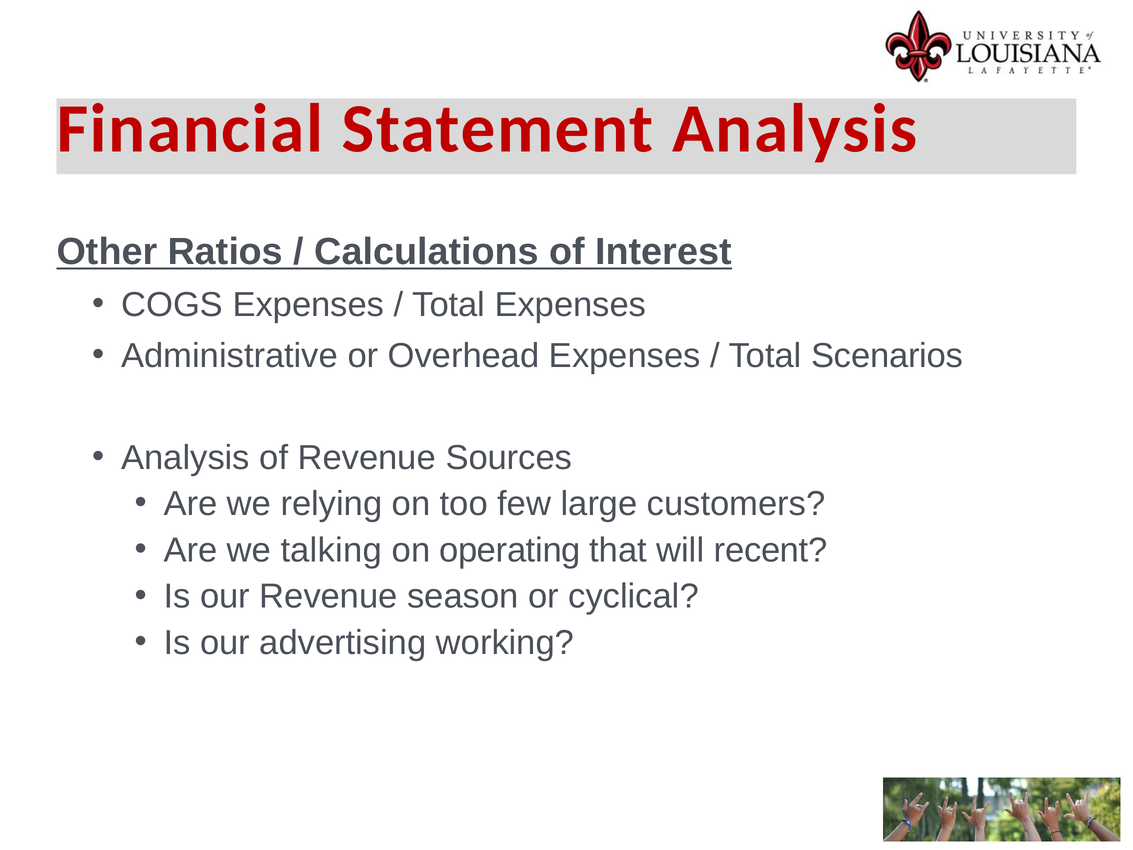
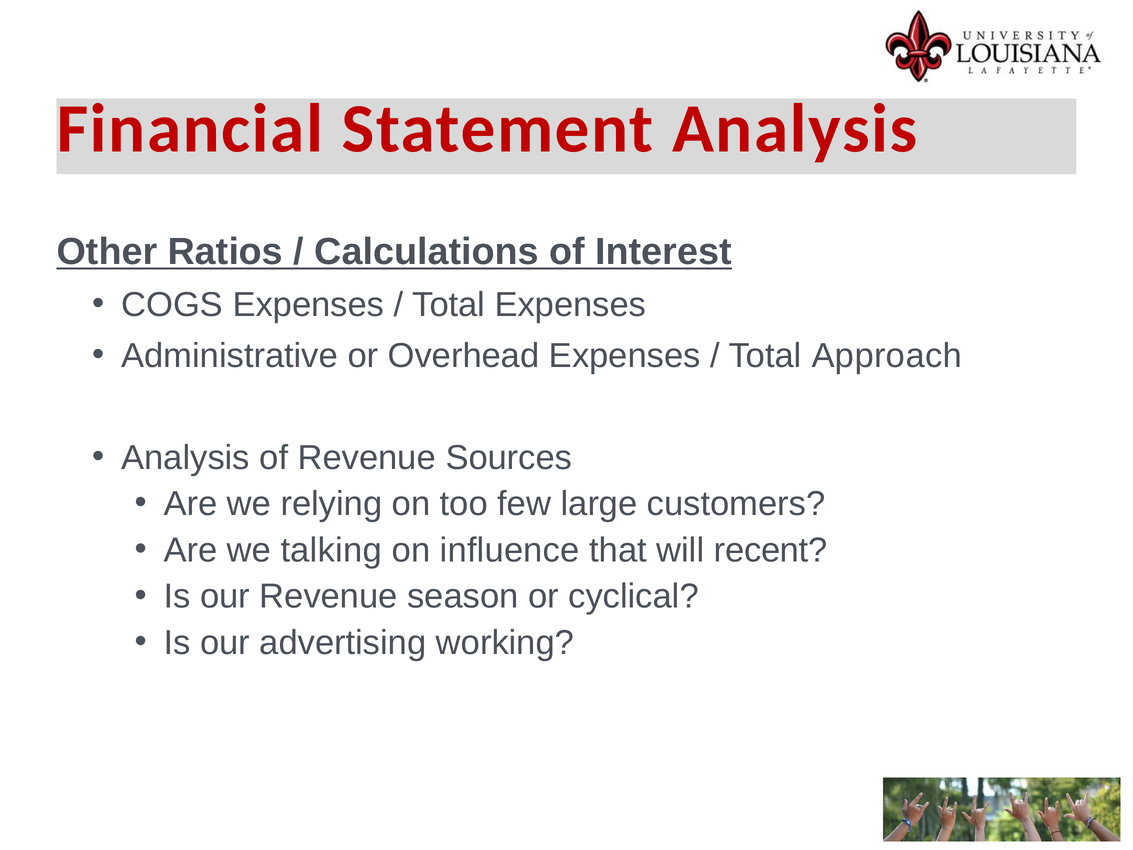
Scenarios: Scenarios -> Approach
operating: operating -> influence
